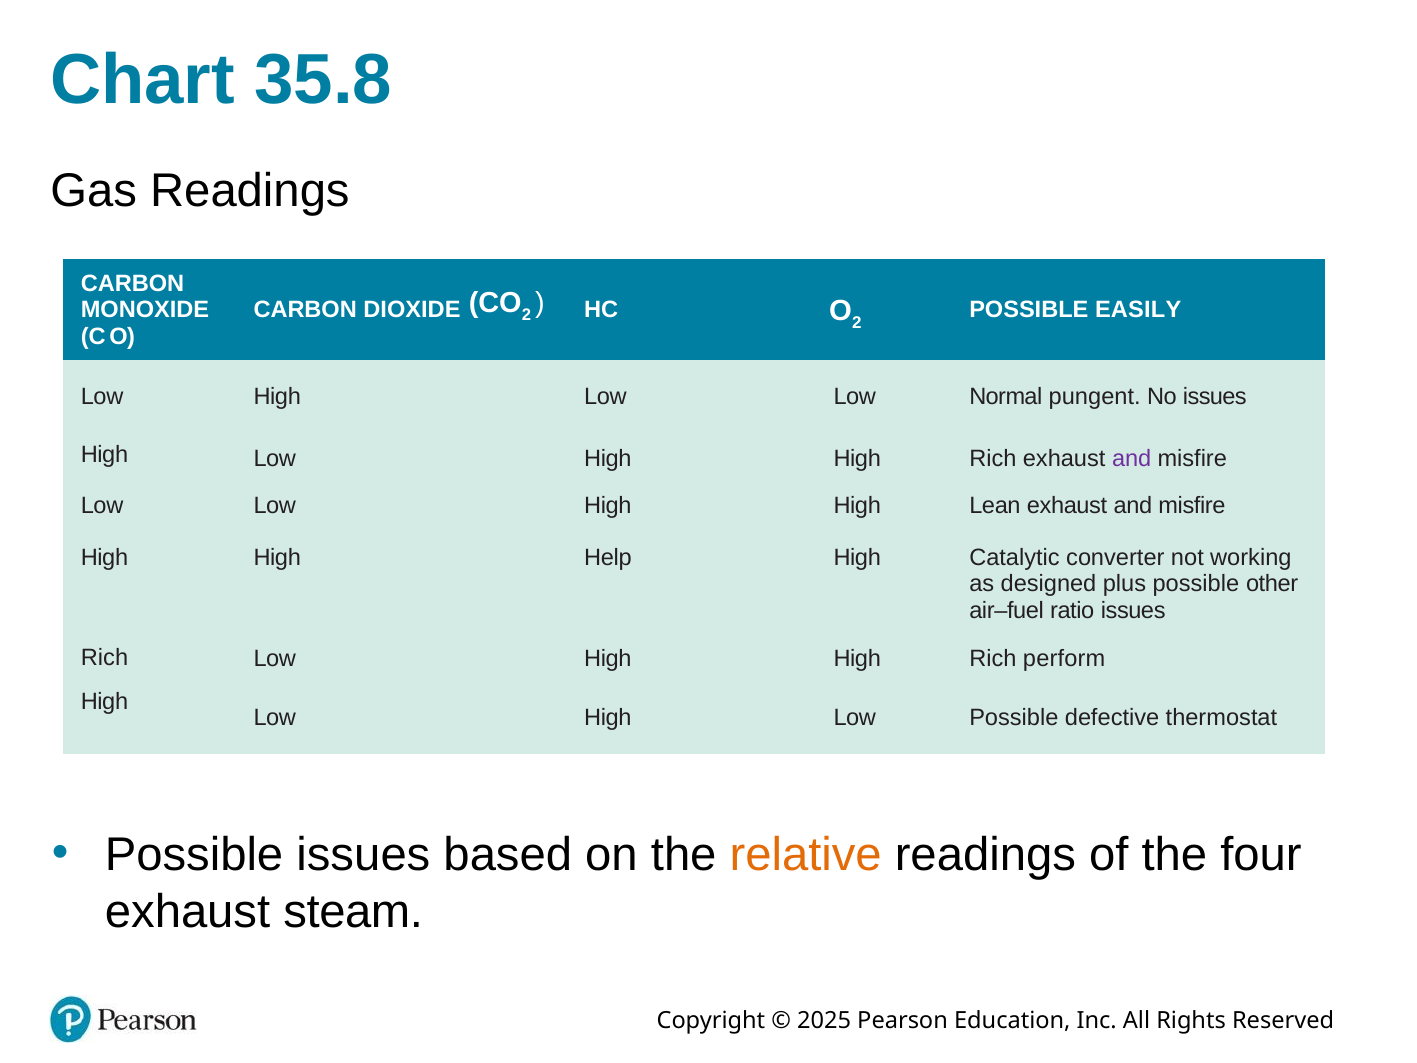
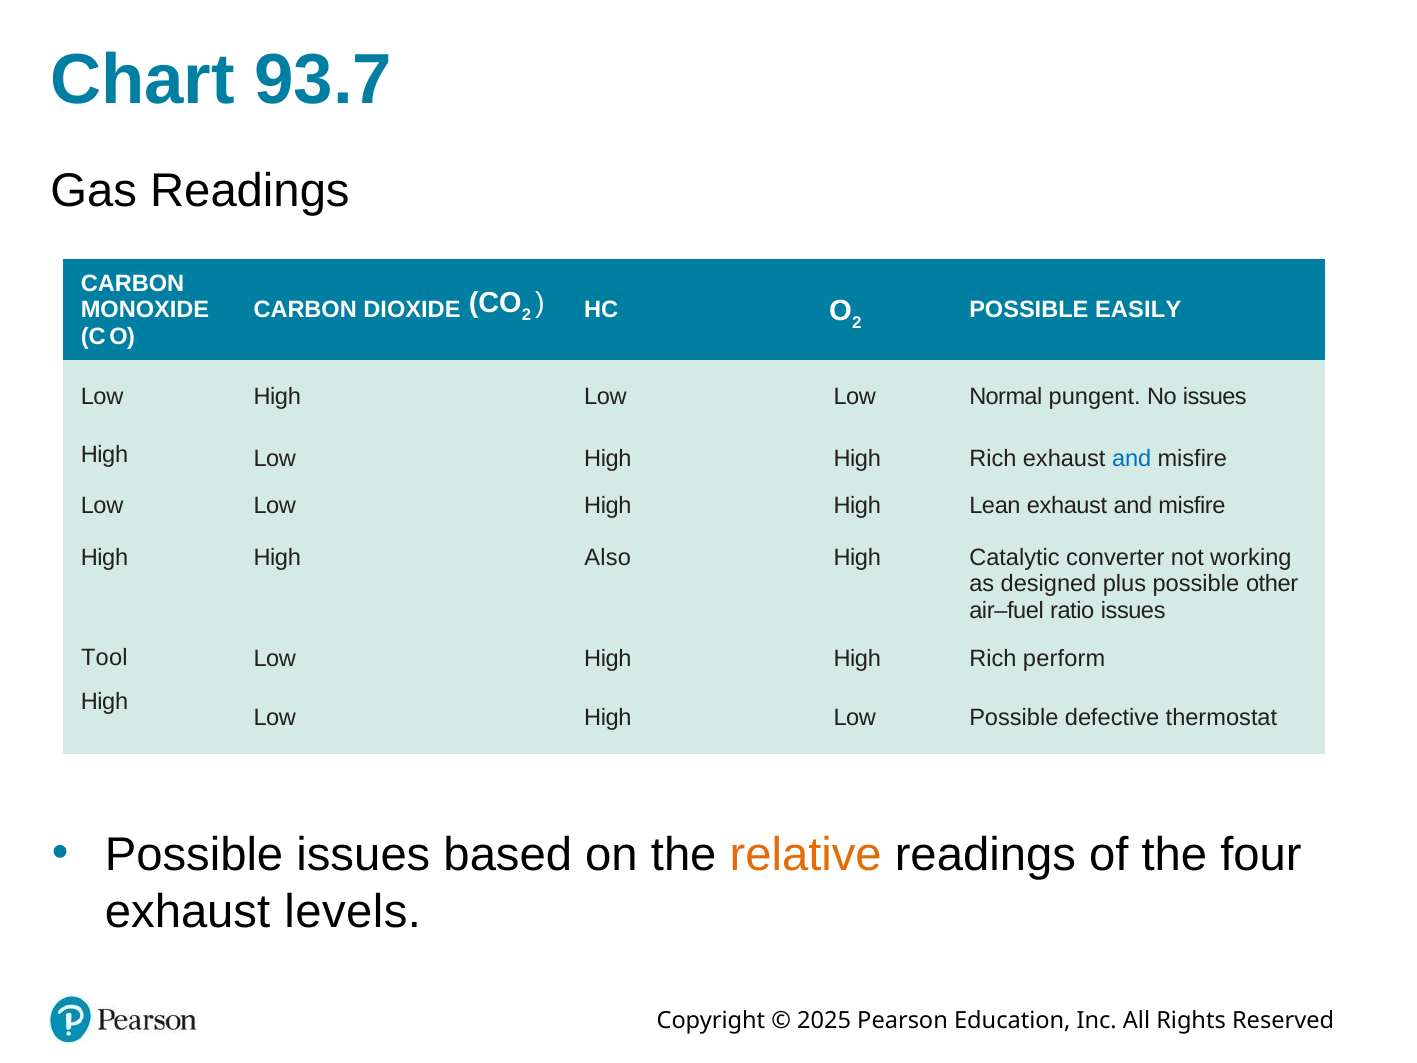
35.8: 35.8 -> 93.7
and at (1132, 459) colour: purple -> blue
Help: Help -> Also
Rich at (104, 658): Rich -> Tool
steam: steam -> levels
